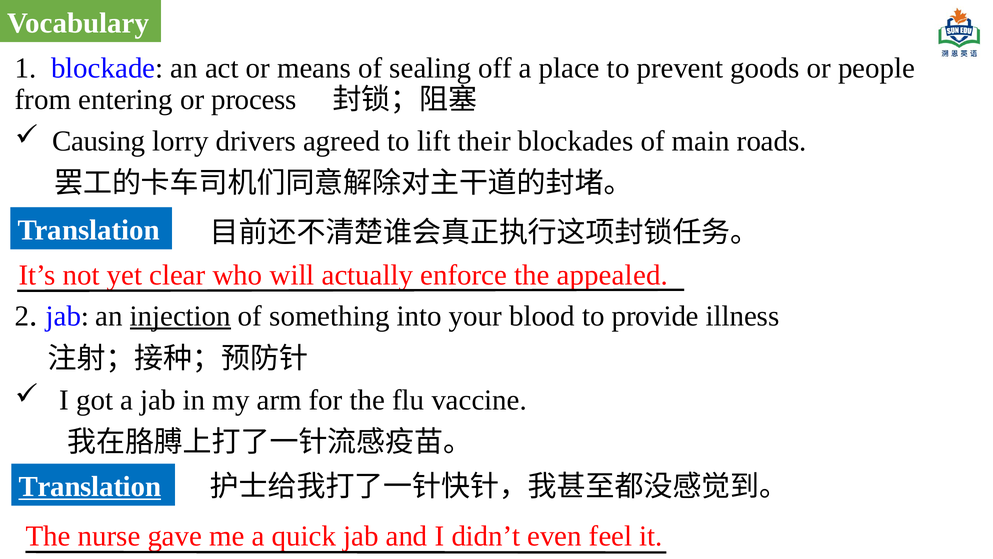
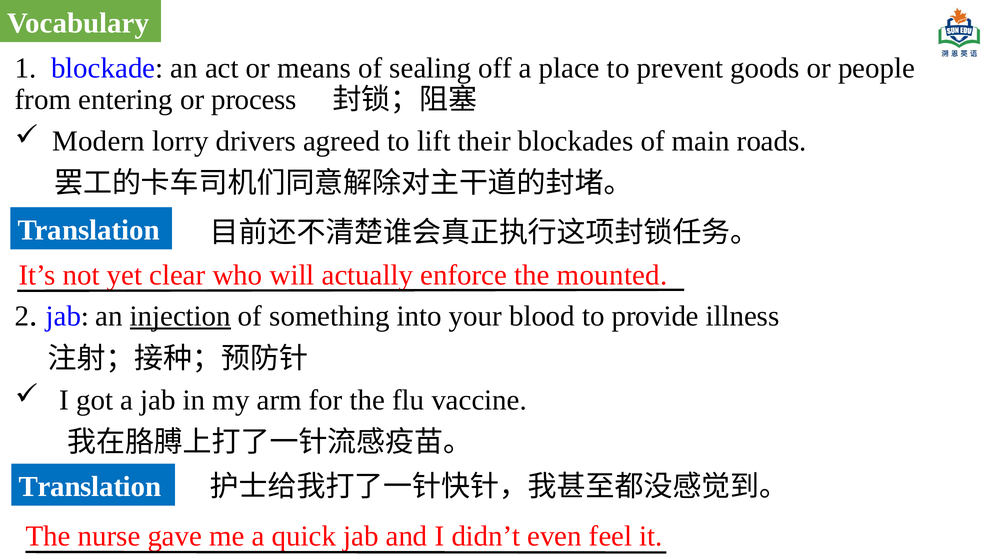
Causing: Causing -> Modern
appealed: appealed -> mounted
Translation at (90, 486) underline: present -> none
